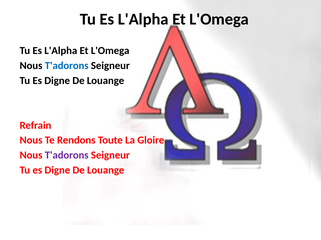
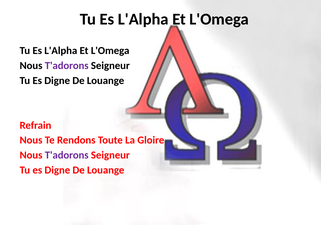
T'adorons at (67, 66) colour: blue -> purple
